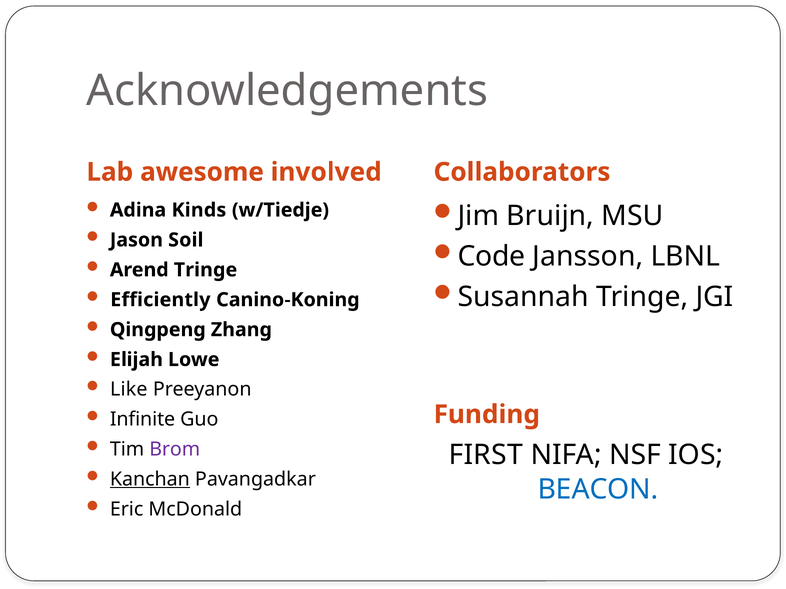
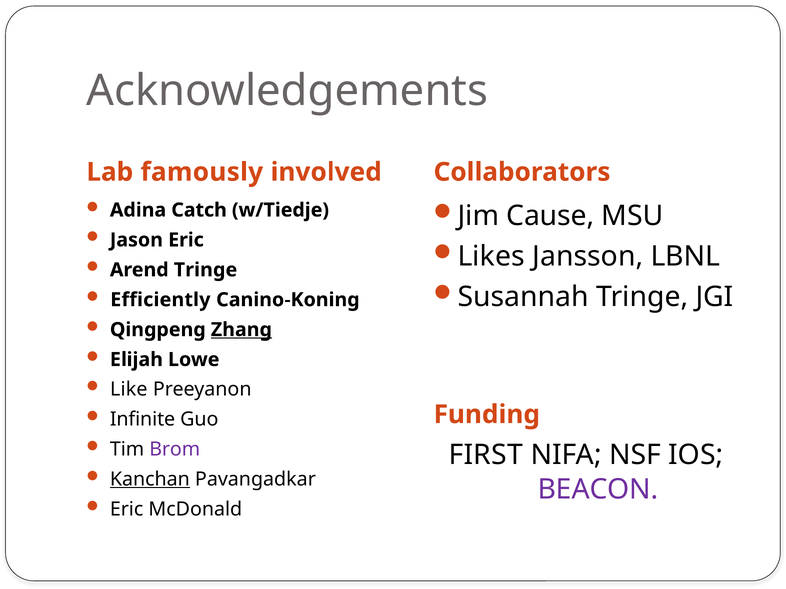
awesome: awesome -> famously
Kinds: Kinds -> Catch
Bruijn: Bruijn -> Cause
Jason Soil: Soil -> Eric
Code: Code -> Likes
Zhang underline: none -> present
BEACON colour: blue -> purple
